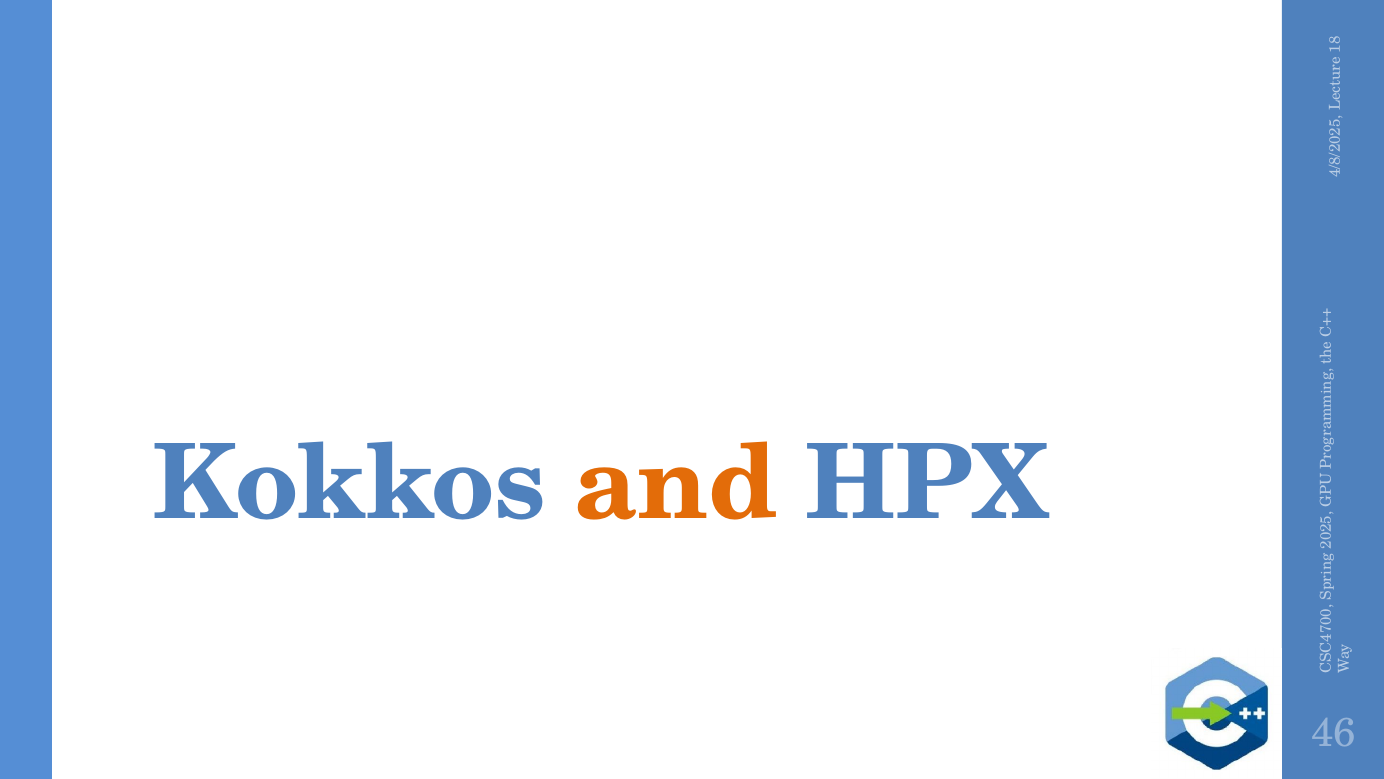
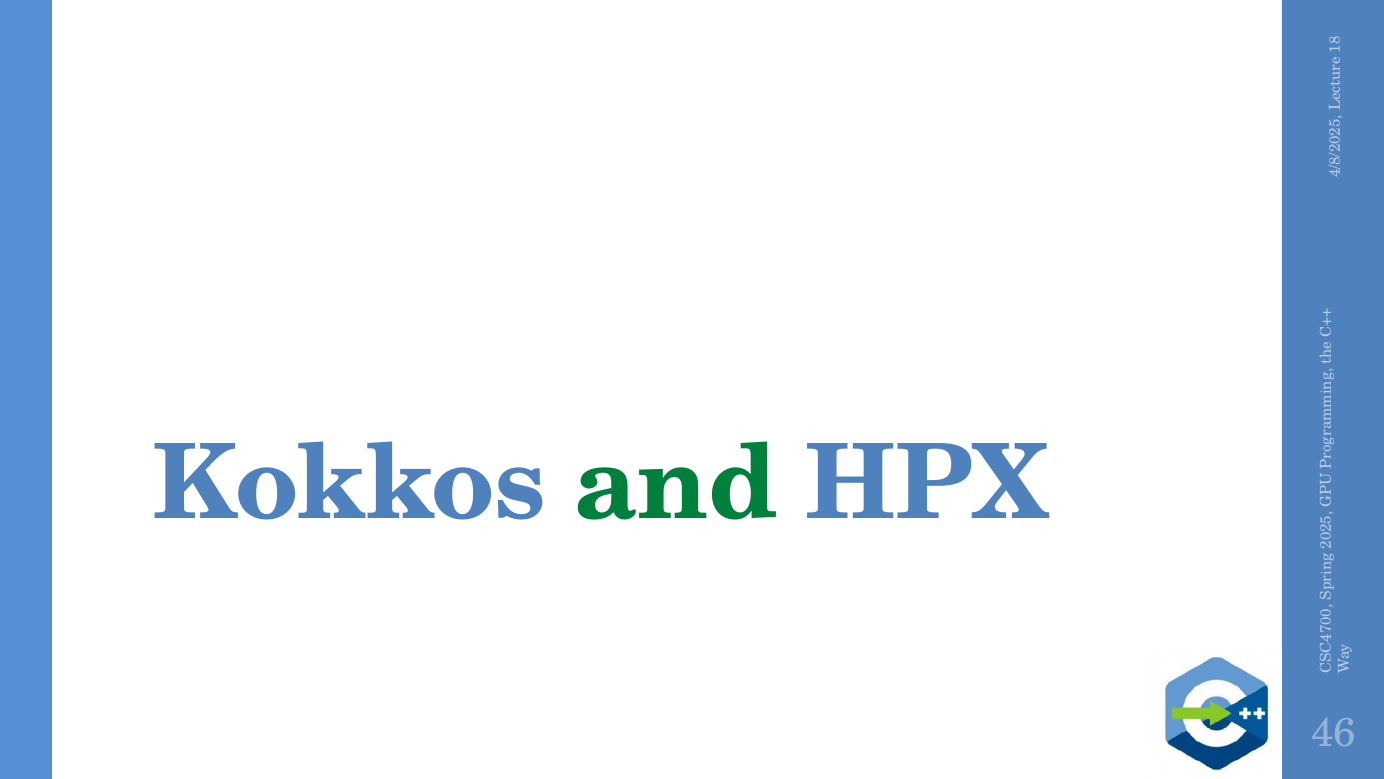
and colour: orange -> green
